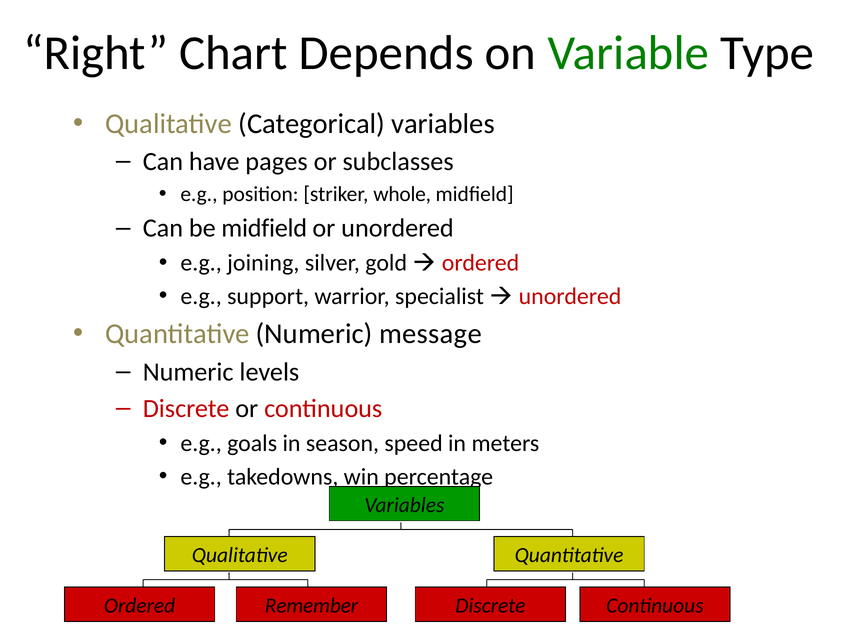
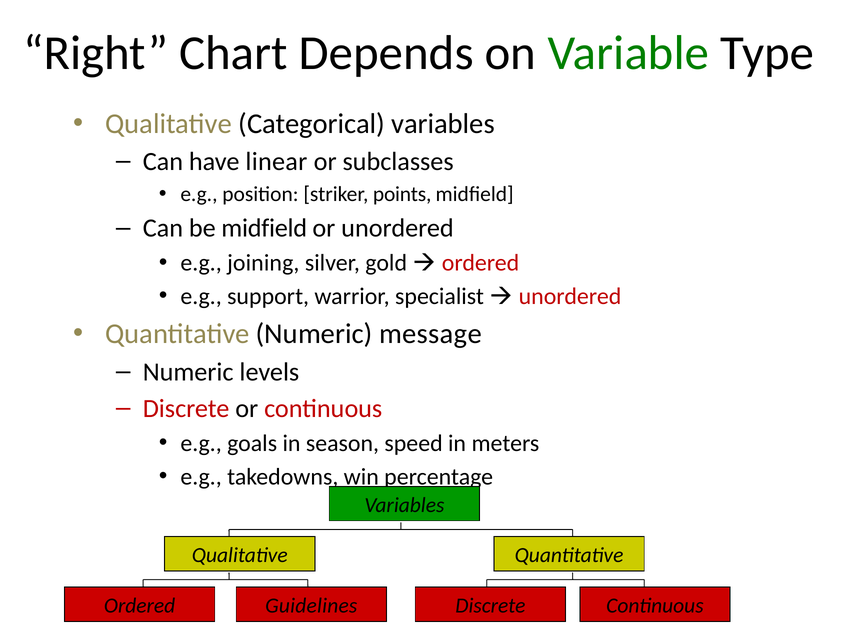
pages: pages -> linear
whole: whole -> points
Remember: Remember -> Guidelines
